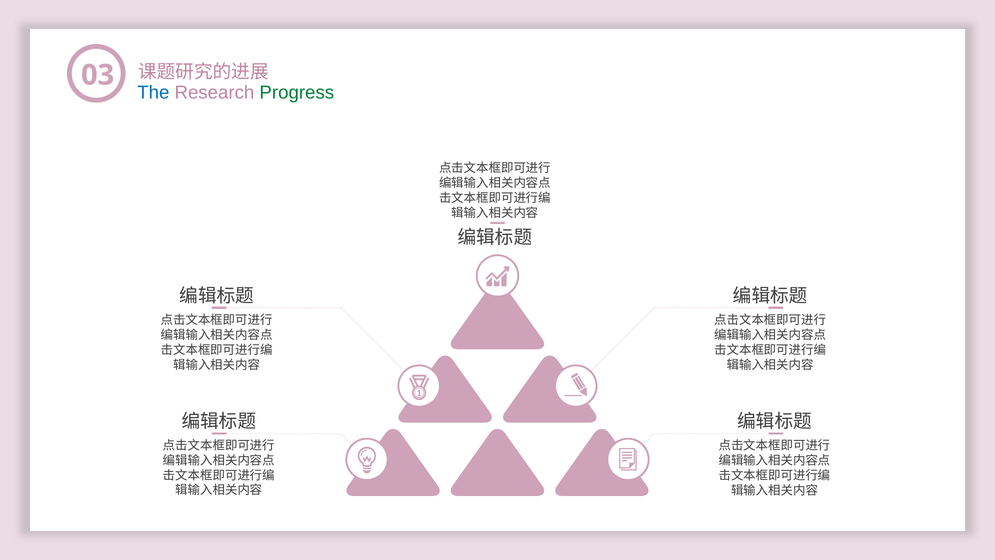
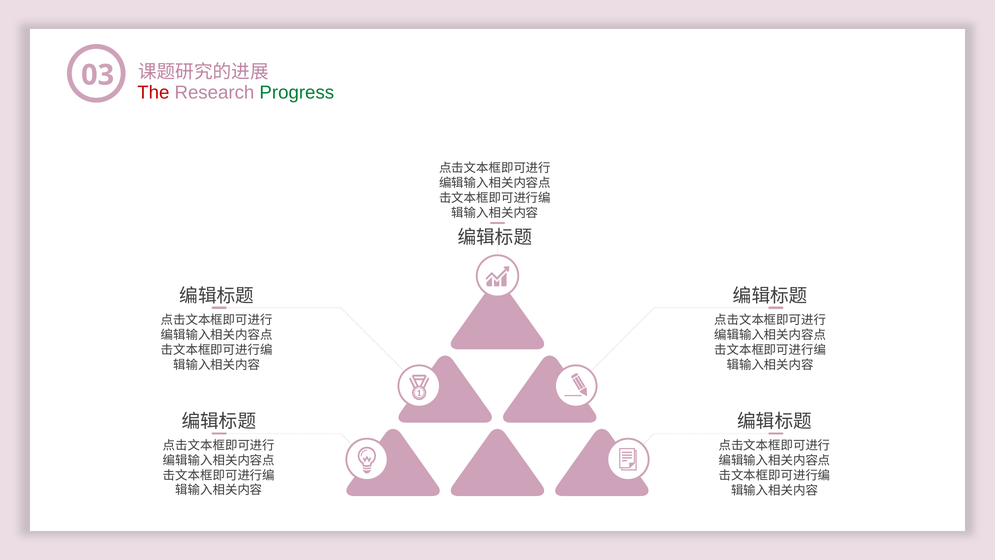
The colour: blue -> red
